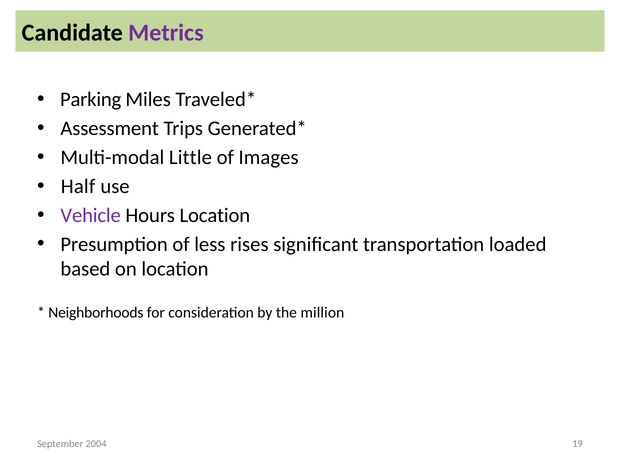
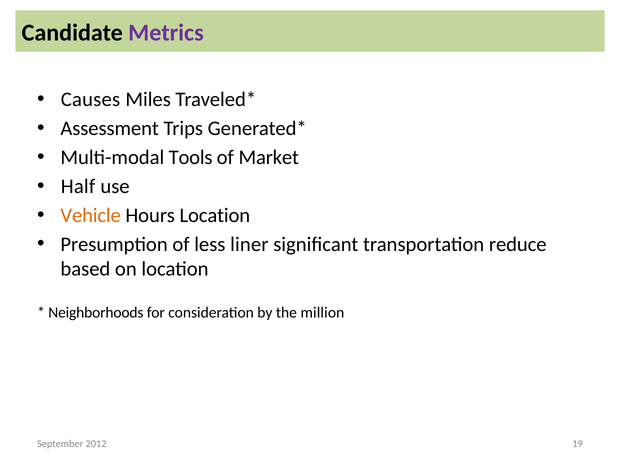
Parking: Parking -> Causes
Little: Little -> Tools
Images: Images -> Market
Vehicle colour: purple -> orange
rises: rises -> liner
loaded: loaded -> reduce
2004: 2004 -> 2012
